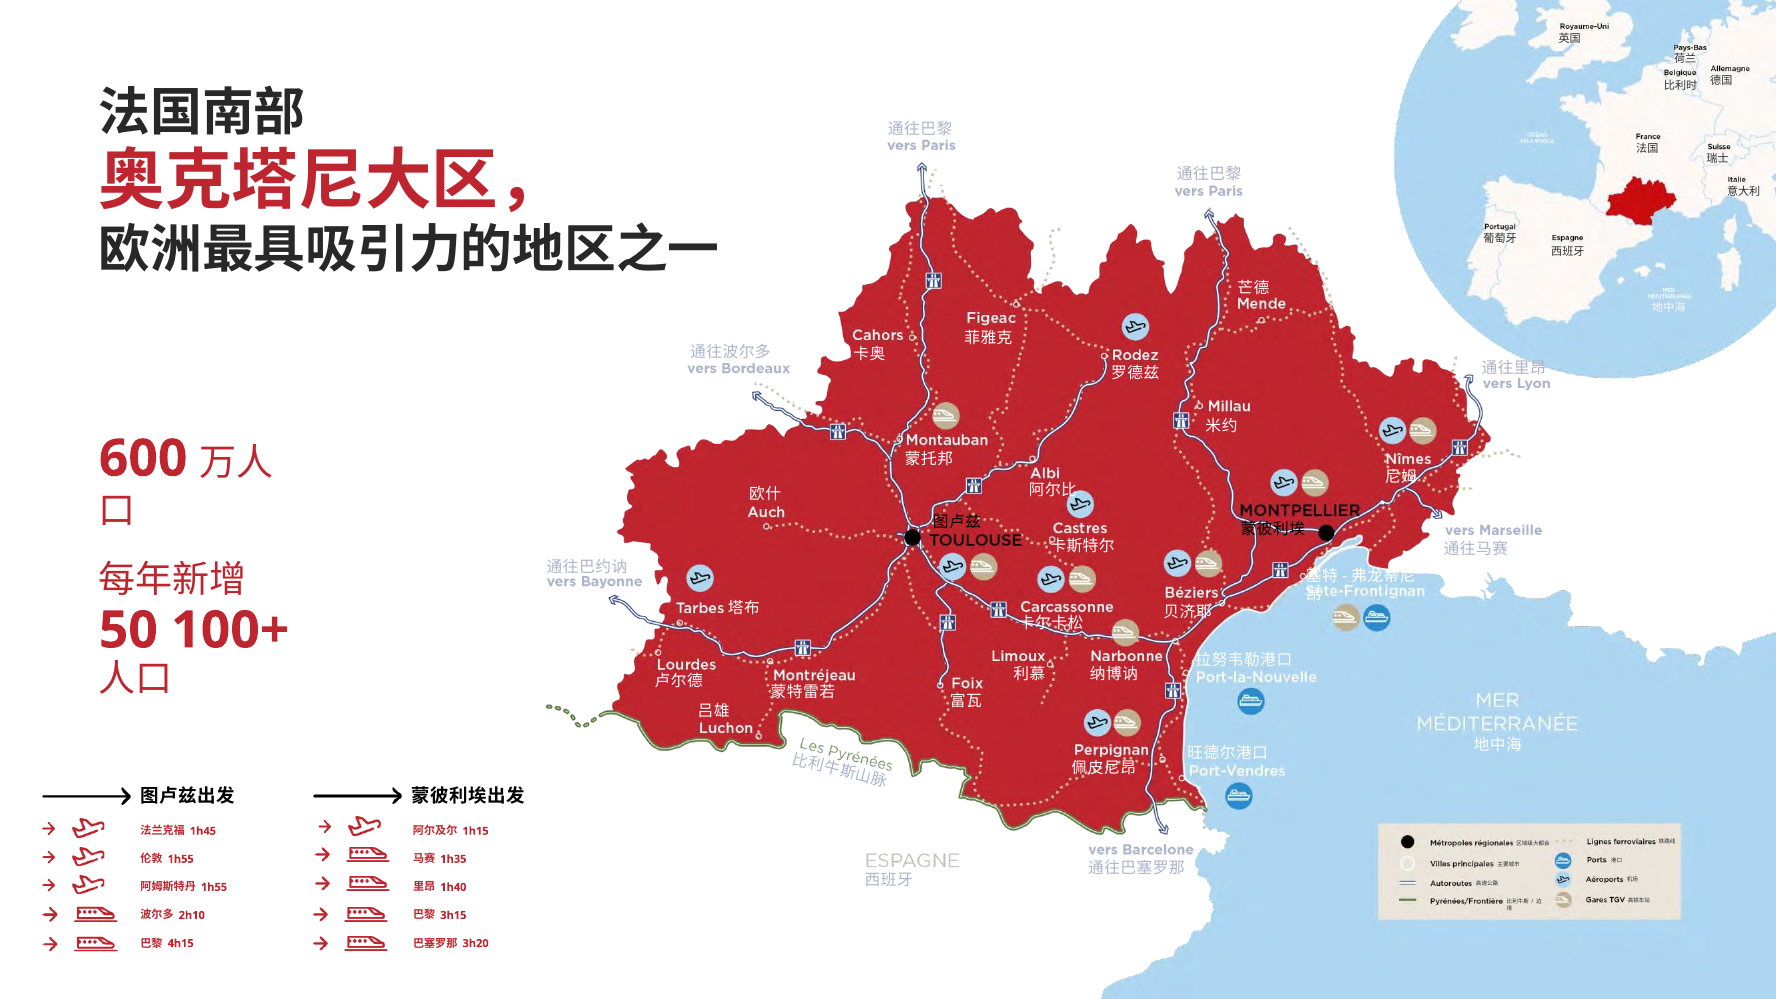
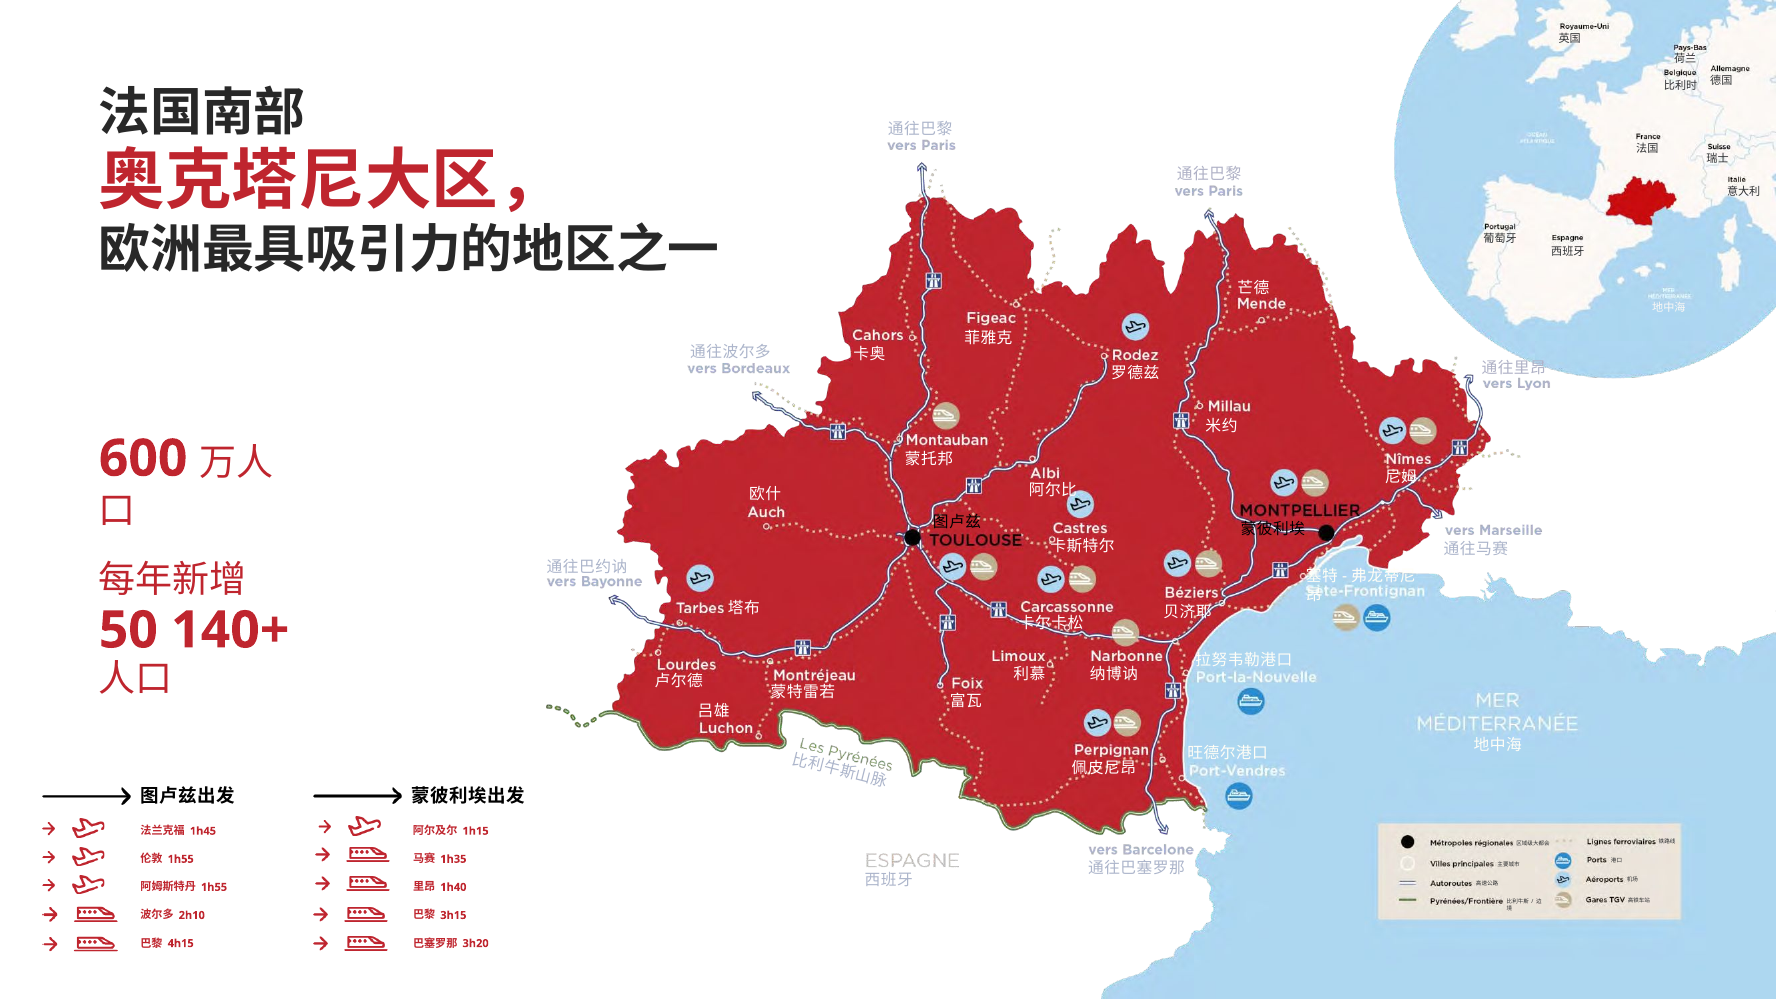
100+: 100+ -> 140+
